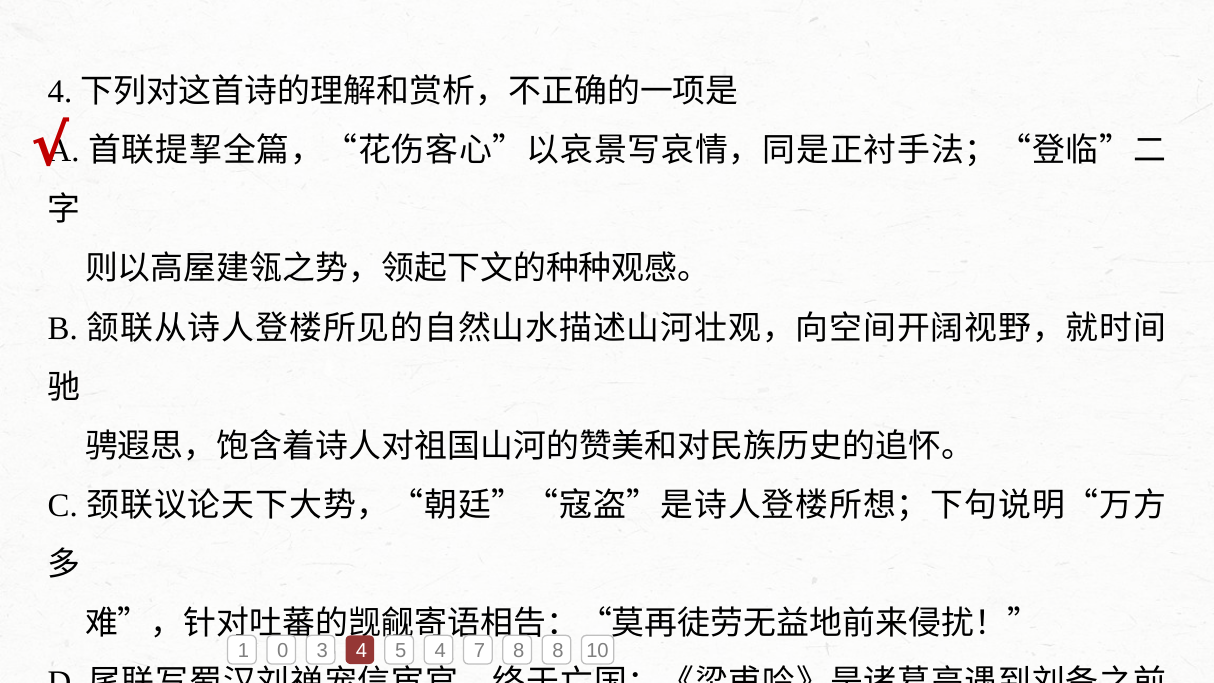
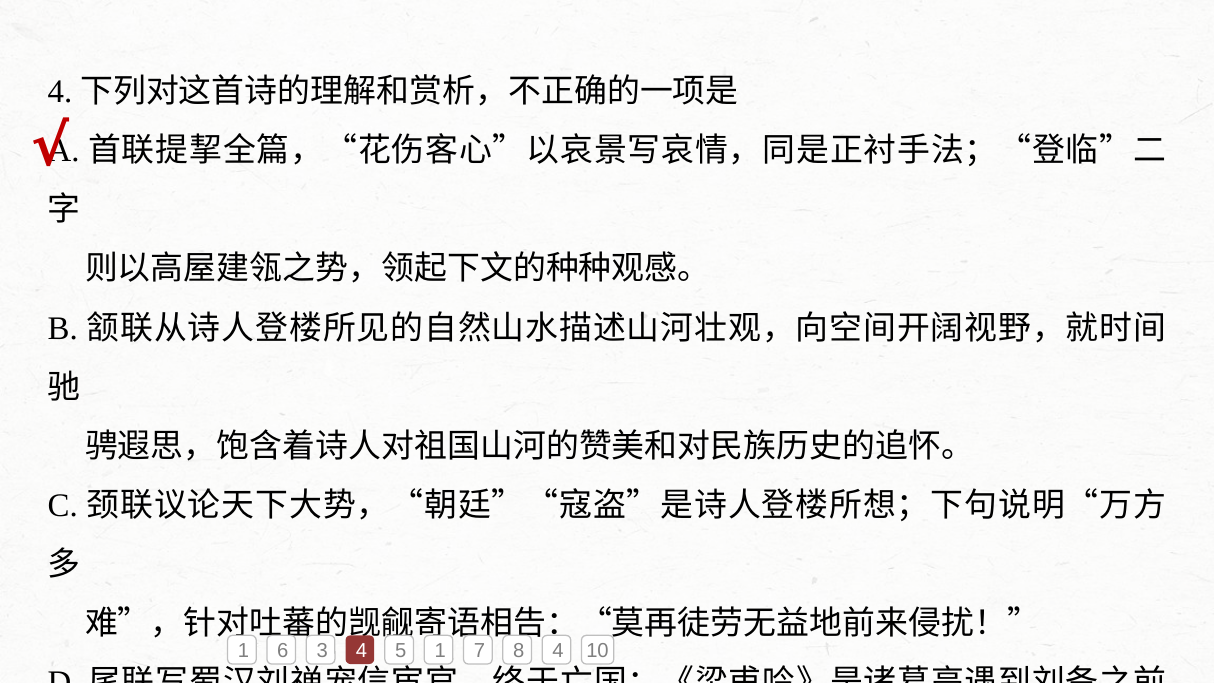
0: 0 -> 6
5 4: 4 -> 1
8 8: 8 -> 4
